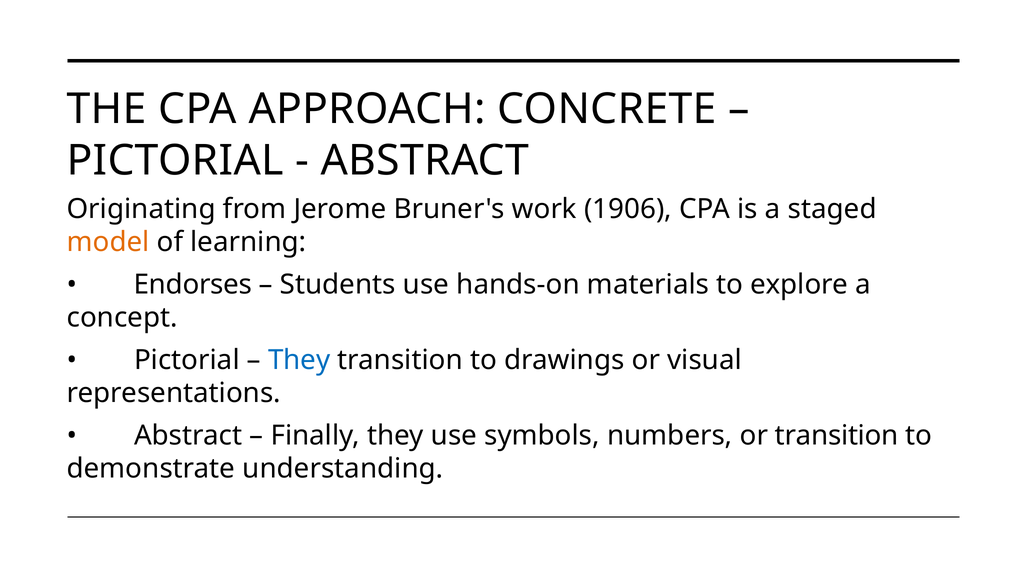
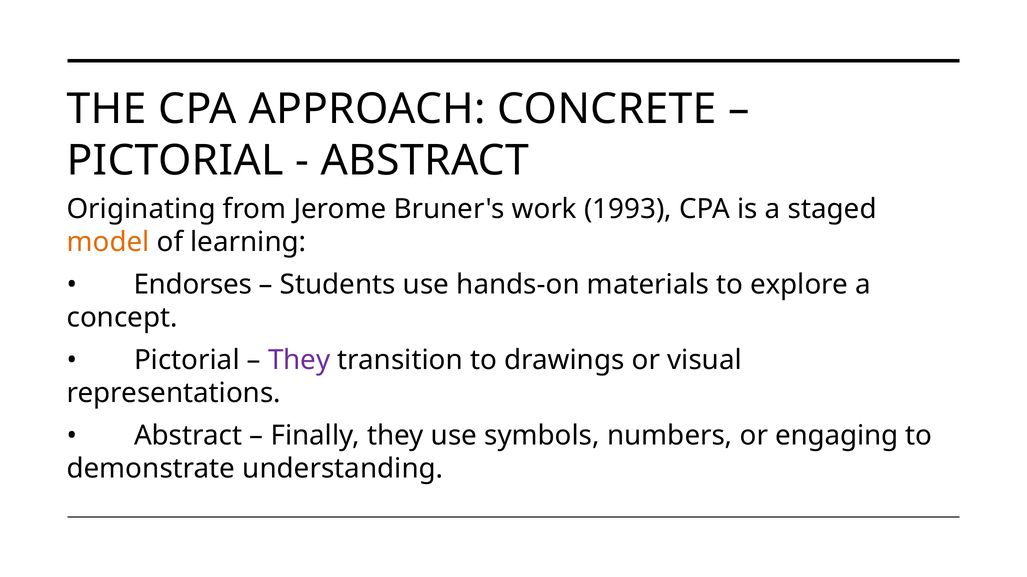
1906: 1906 -> 1993
They at (299, 361) colour: blue -> purple
or transition: transition -> engaging
